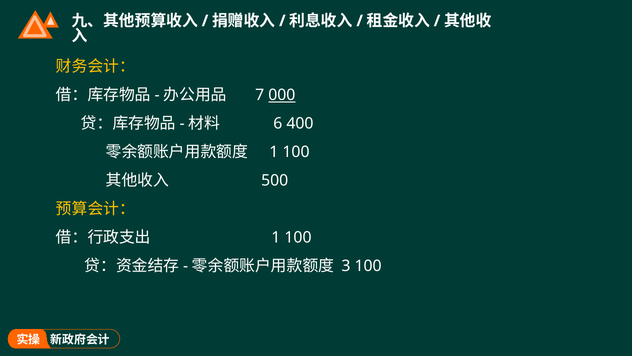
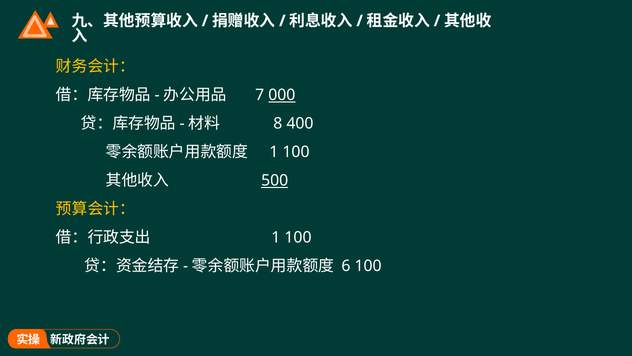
6: 6 -> 8
500 underline: none -> present
3: 3 -> 6
